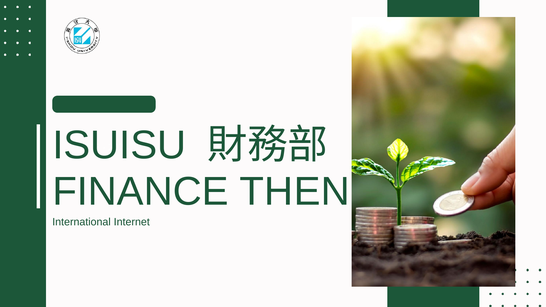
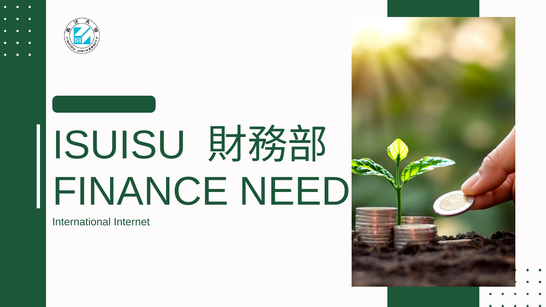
THEN: THEN -> NEED
